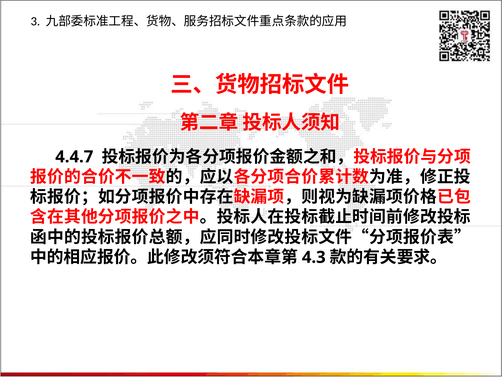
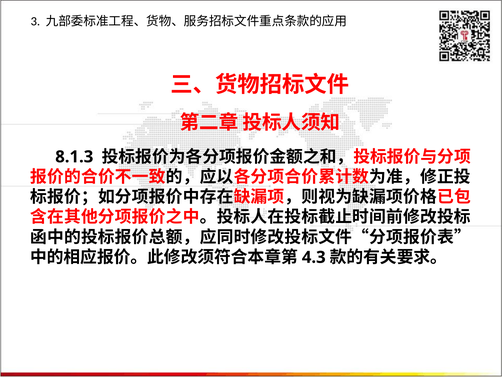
4.4.7: 4.4.7 -> 8.1.3
